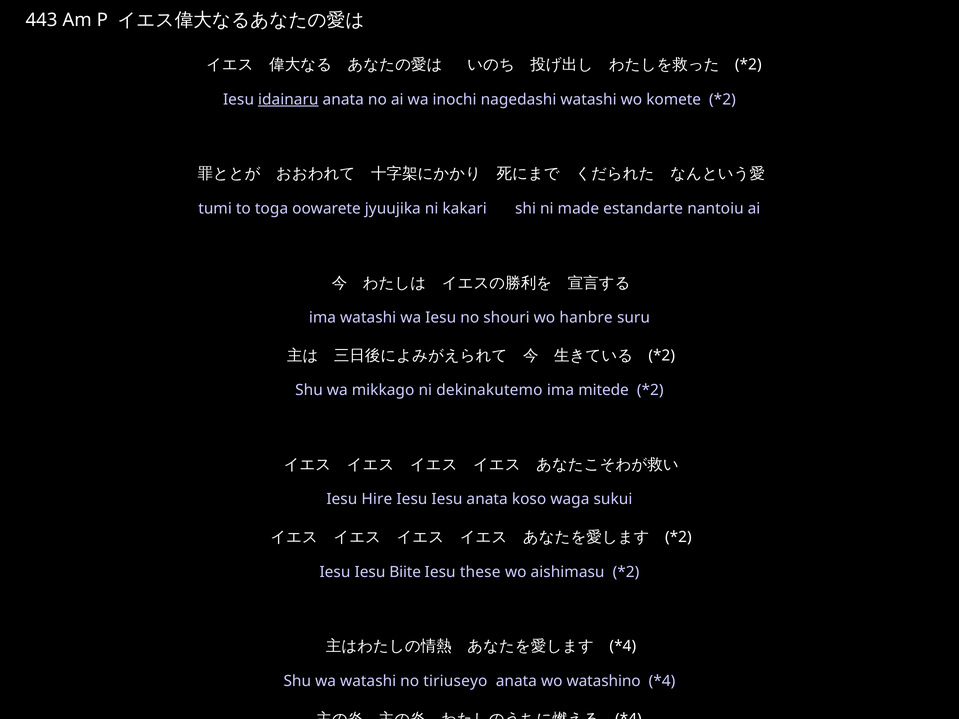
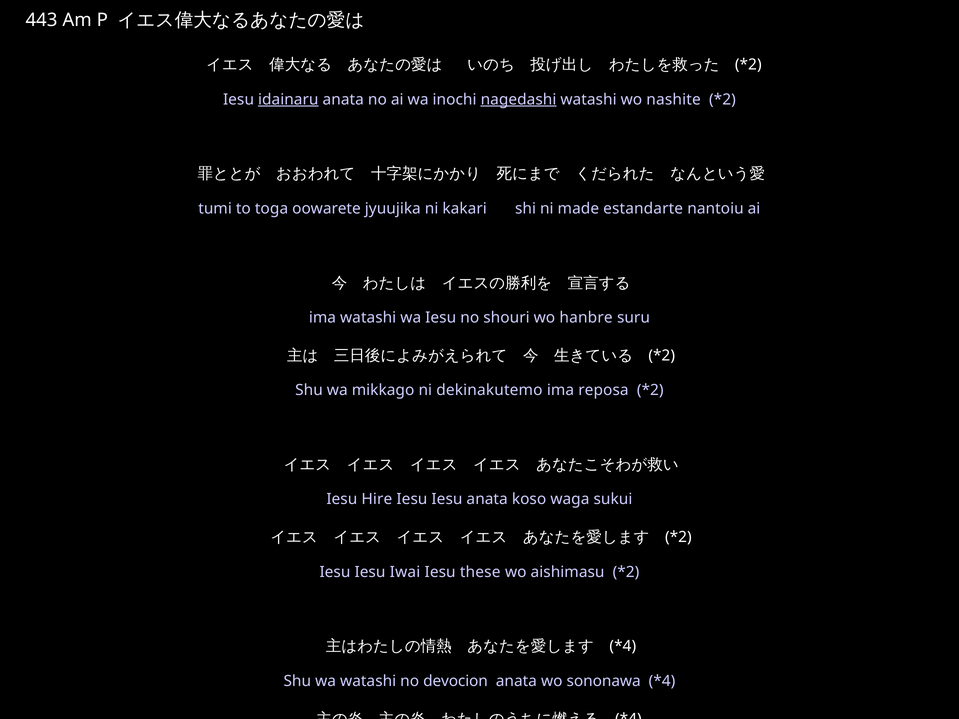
nagedashi underline: none -> present
komete: komete -> nashite
mitede: mitede -> reposa
Biite: Biite -> Iwai
tiriuseyo: tiriuseyo -> devocion
watashino: watashino -> sononawa
